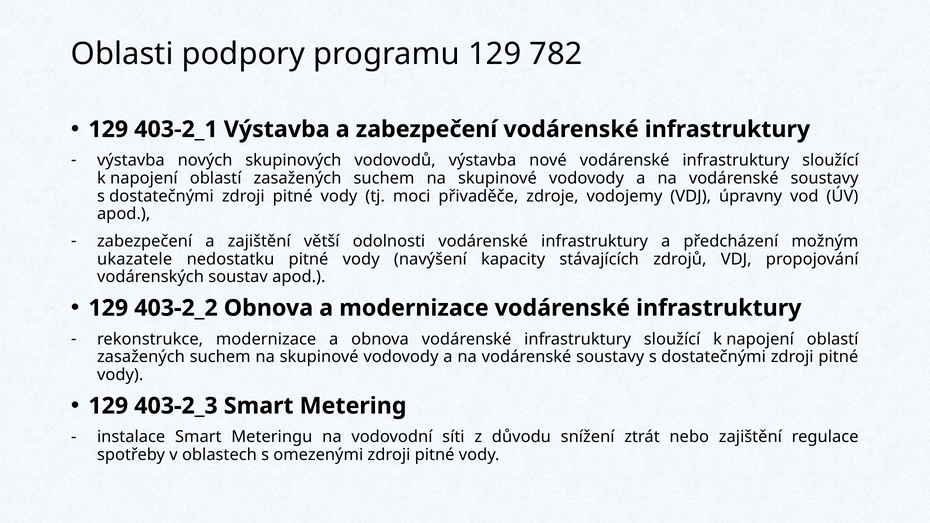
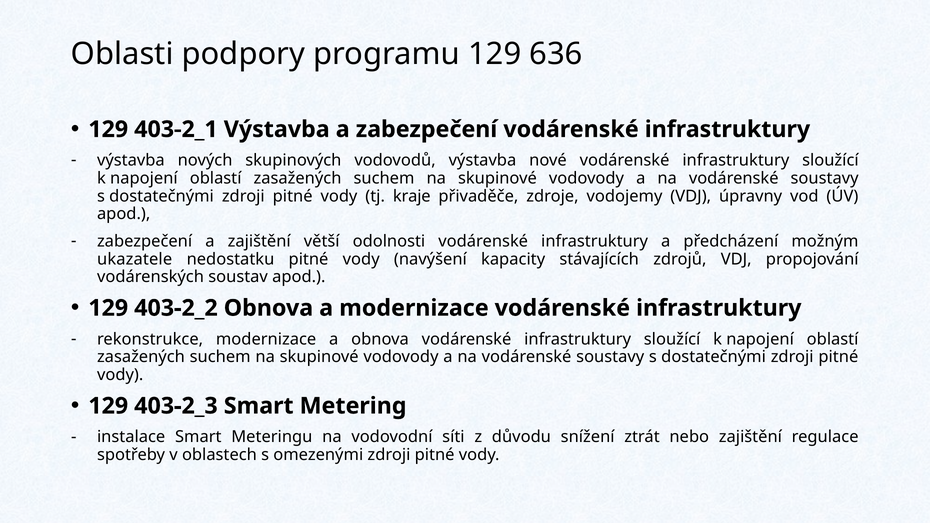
782: 782 -> 636
moci: moci -> kraje
